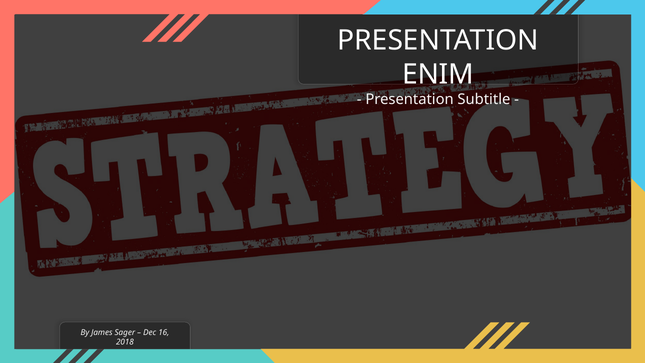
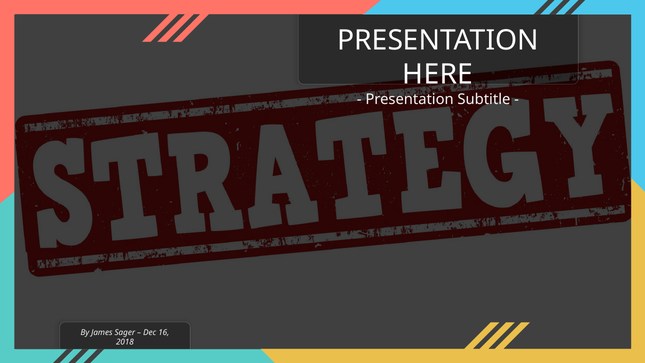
ENIM: ENIM -> HERE
